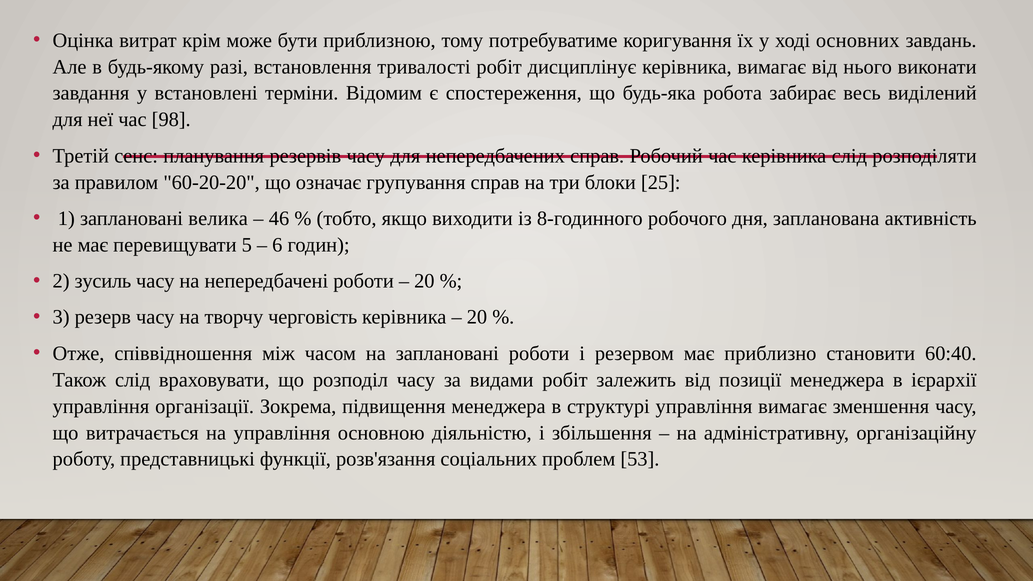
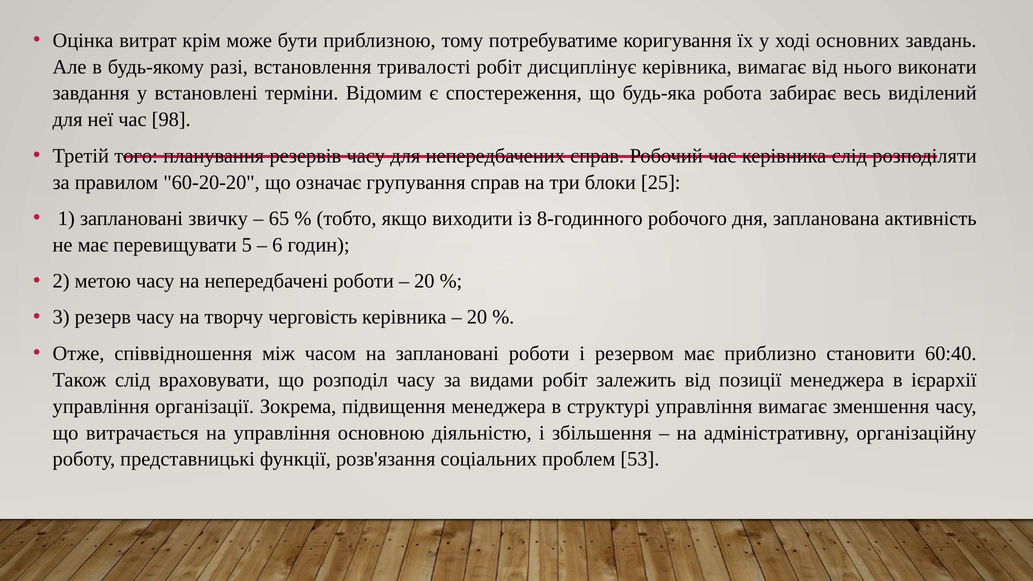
сенс: сенс -> того
велика: велика -> звичку
46: 46 -> 65
зусиль: зусиль -> метою
